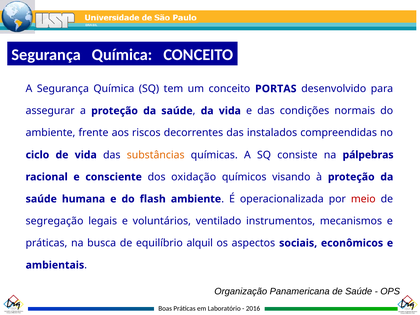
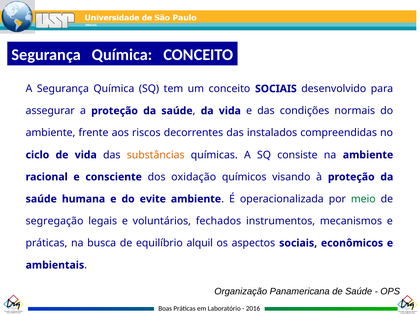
conceito PORTAS: PORTAS -> SOCIAIS
na pálpebras: pálpebras -> ambiente
flash: flash -> evite
meio colour: red -> green
ventilado: ventilado -> fechados
